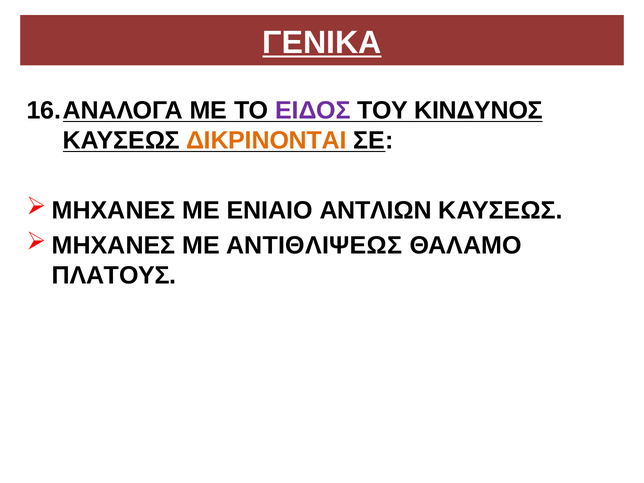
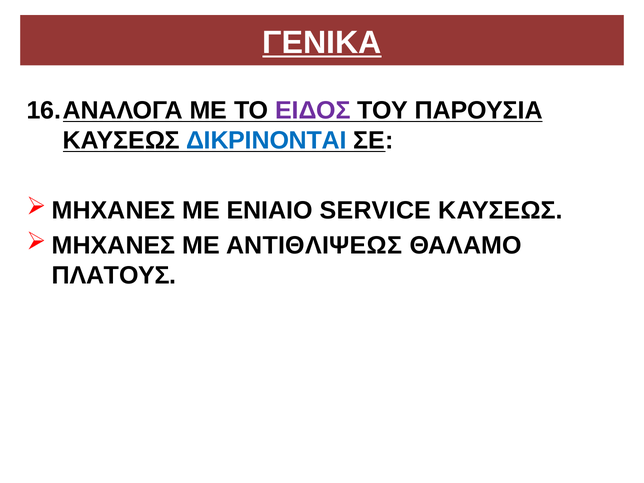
ΚΙΝΔΥΝΟΣ: ΚΙΝΔΥΝΟΣ -> ΠΑΡΟΥΣΙΑ
ΔΙΚΡΙΝΟΝΤΑΙ colour: orange -> blue
ΑΝΤΛΙΩΝ: ΑΝΤΛΙΩΝ -> SERVICE
